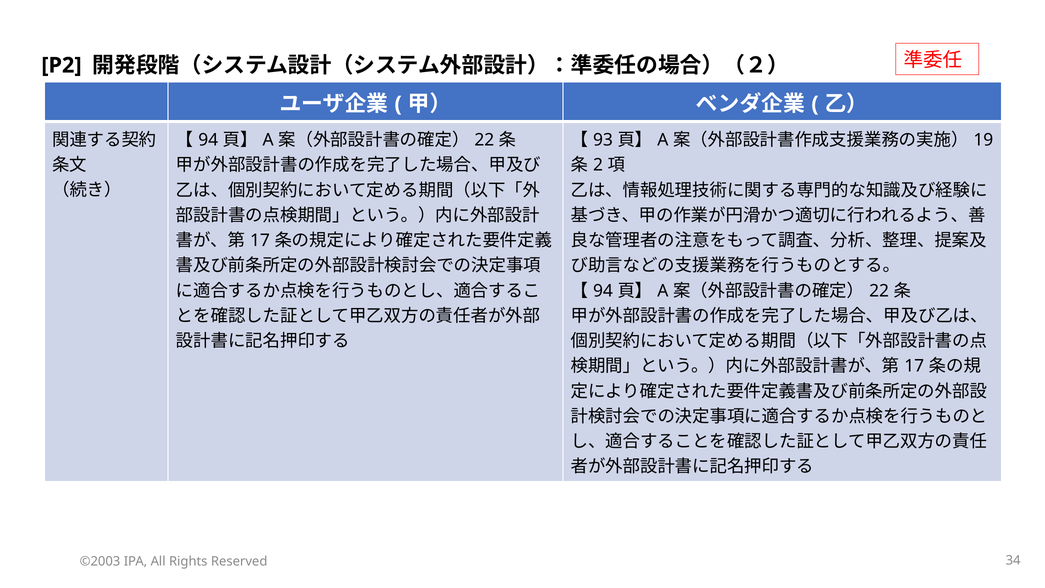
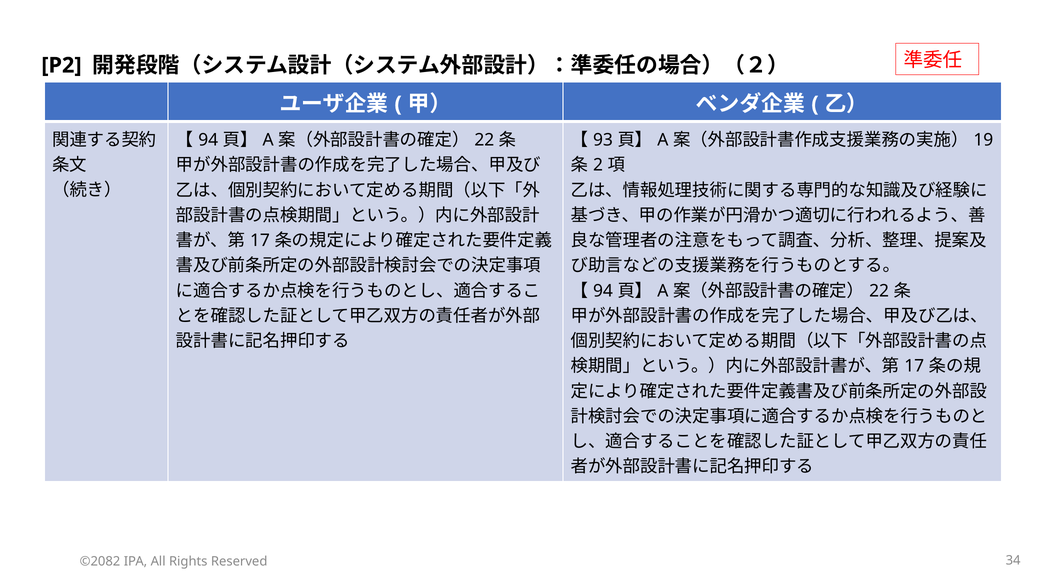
©2003: ©2003 -> ©2082
